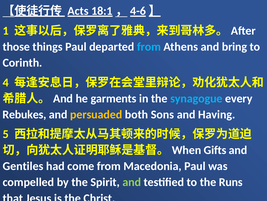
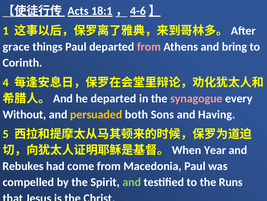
those: those -> grace
from at (149, 47) colour: light blue -> pink
he garments: garments -> departed
synagogue colour: light blue -> pink
Rebukes: Rebukes -> Without
Gifts: Gifts -> Year
Gentiles at (23, 166): Gentiles -> Rebukes
